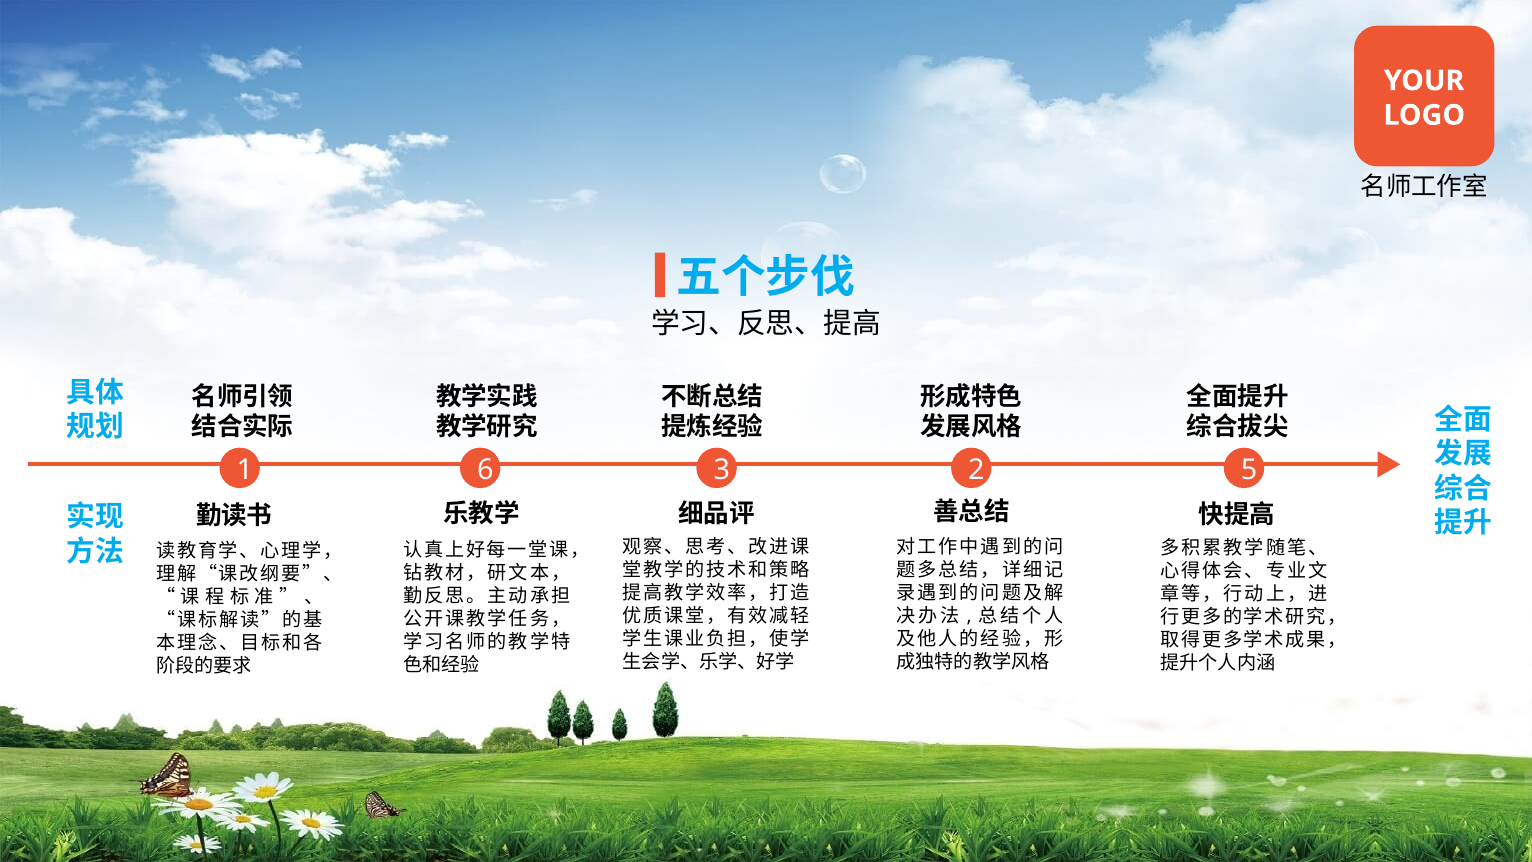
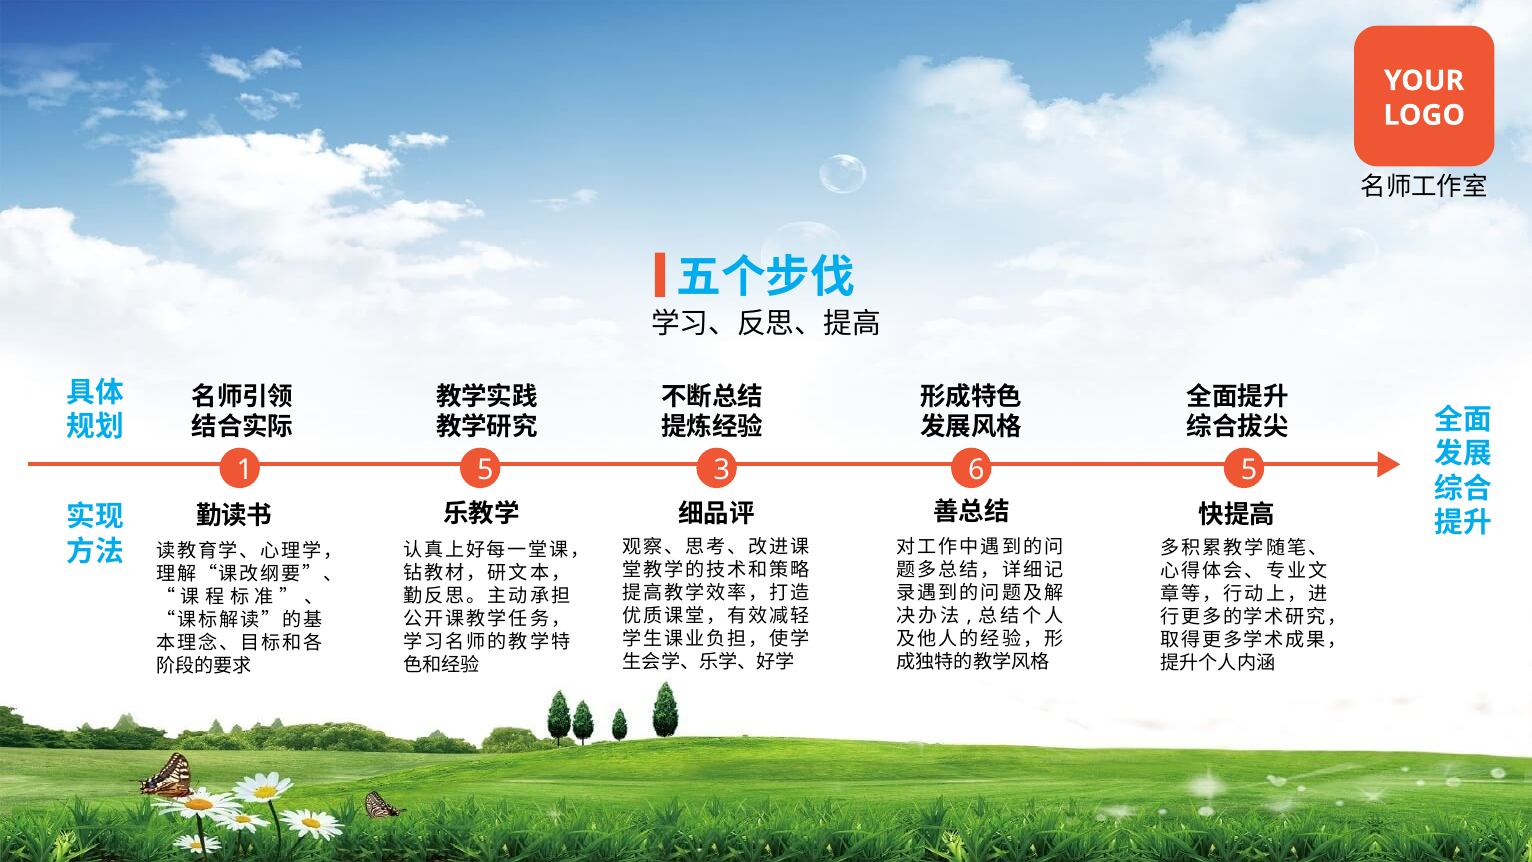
1 6: 6 -> 5
2: 2 -> 6
